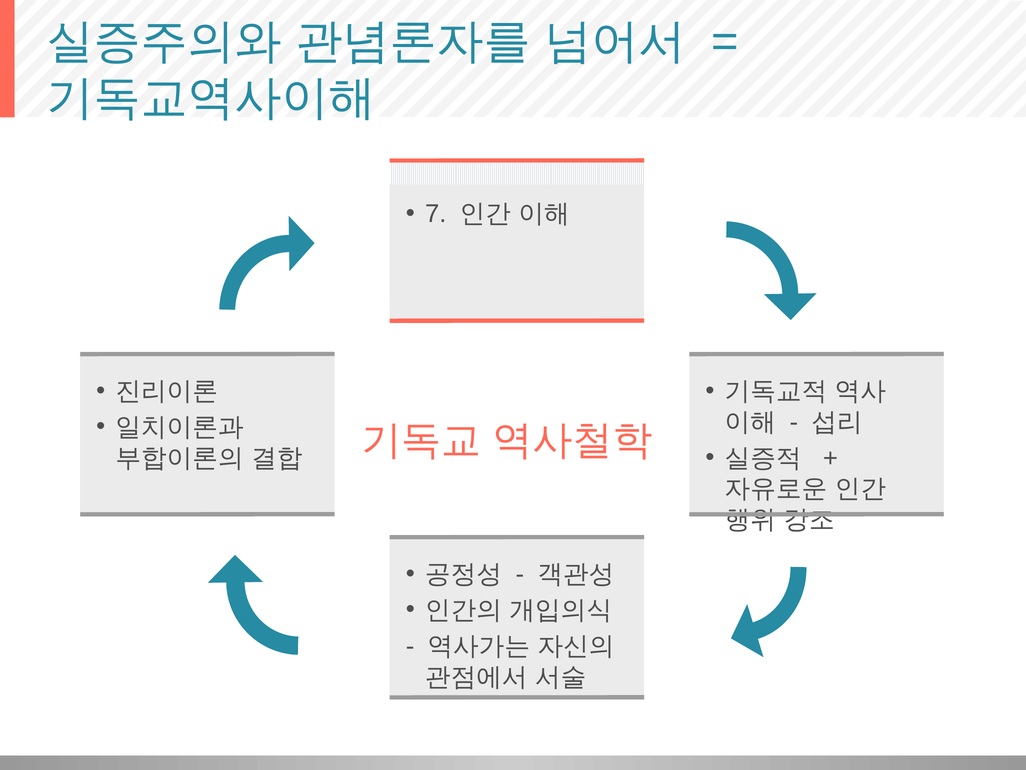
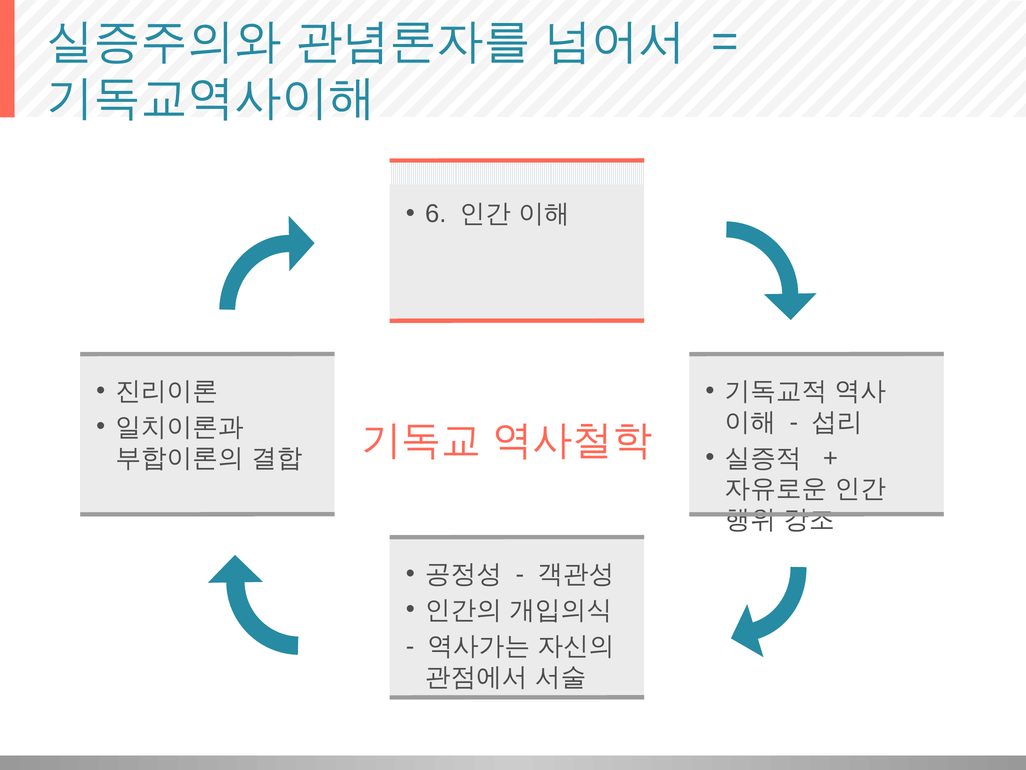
7: 7 -> 6
